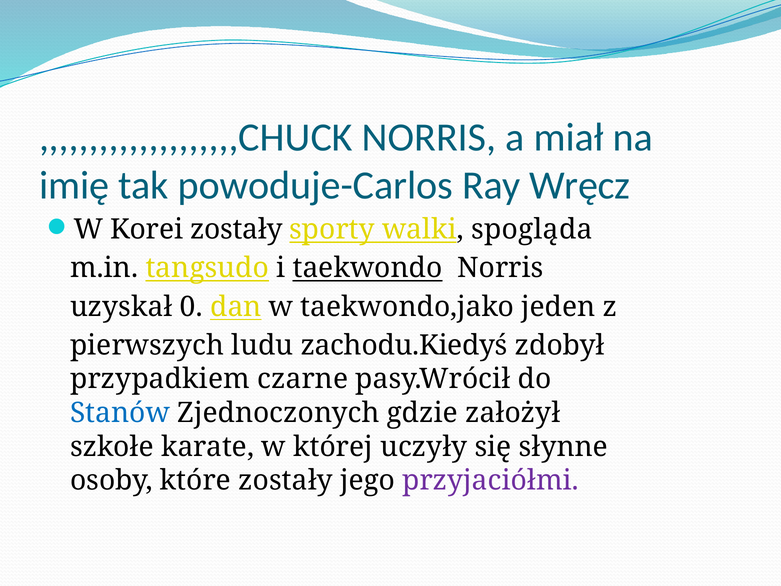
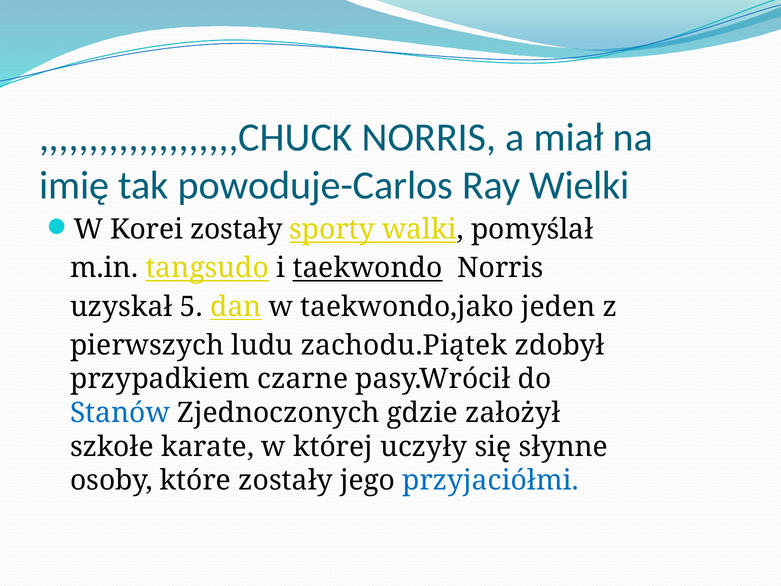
Wręcz: Wręcz -> Wielki
spogląda: spogląda -> pomyślał
0: 0 -> 5
zachodu.Kiedyś: zachodu.Kiedyś -> zachodu.Piątek
przyjaciółmi colour: purple -> blue
